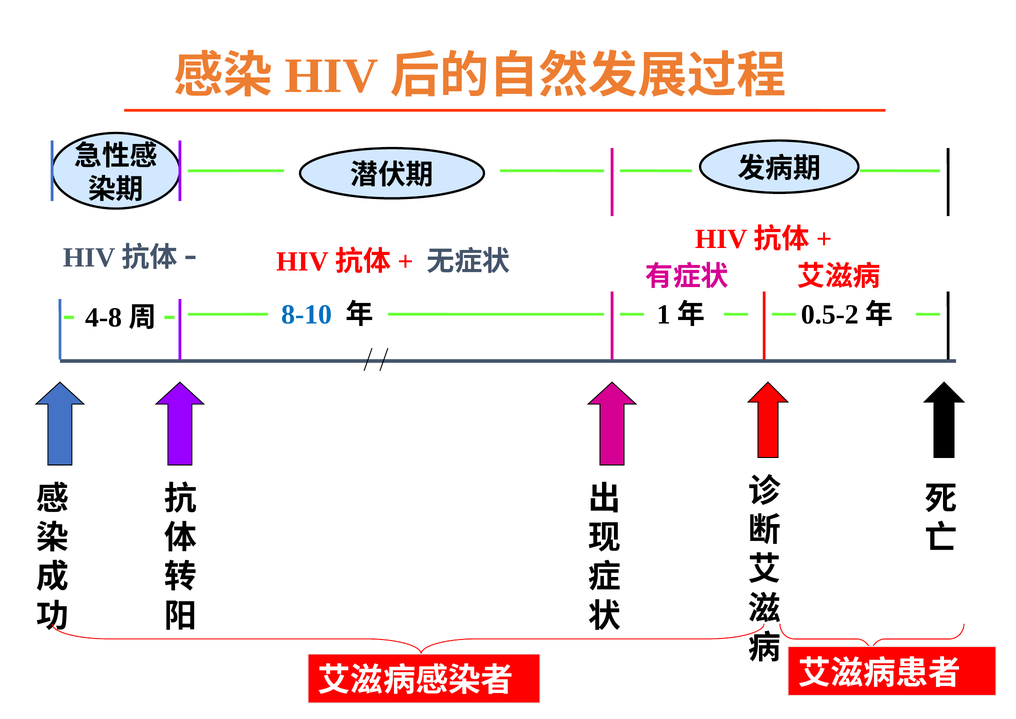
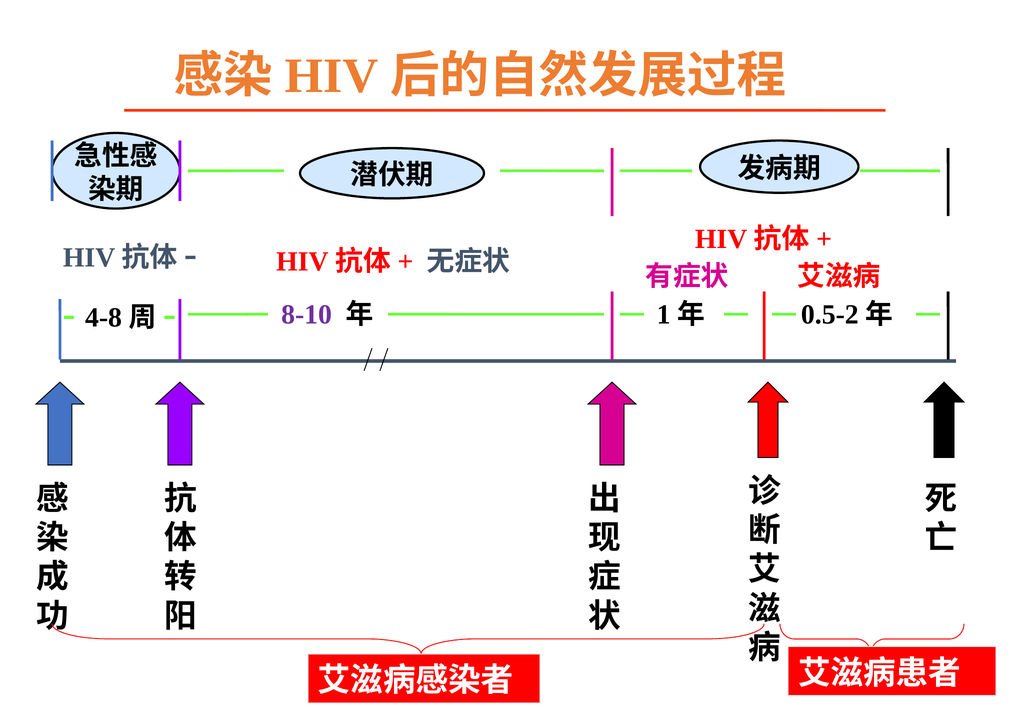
8-10 colour: blue -> purple
